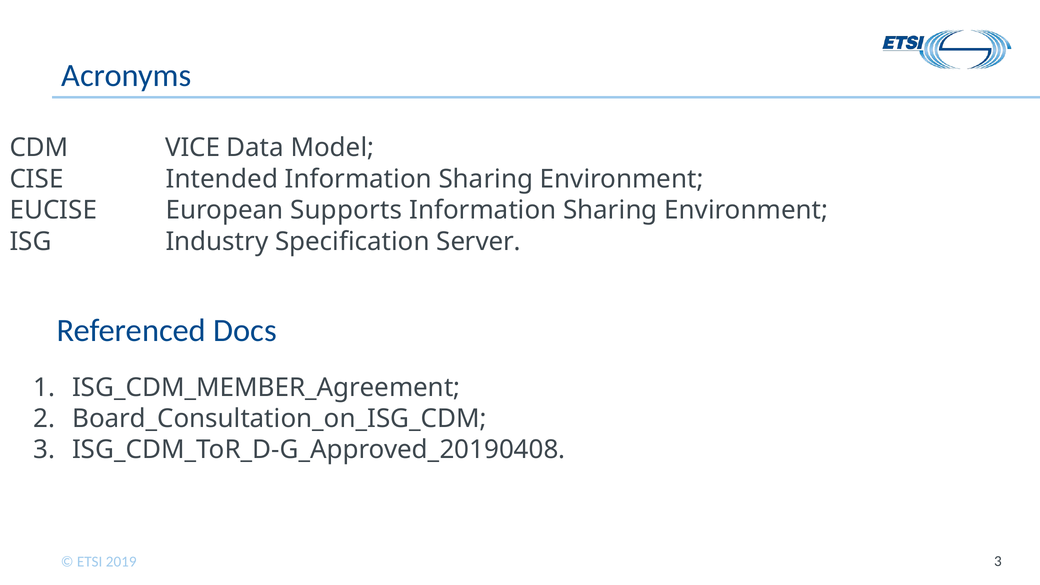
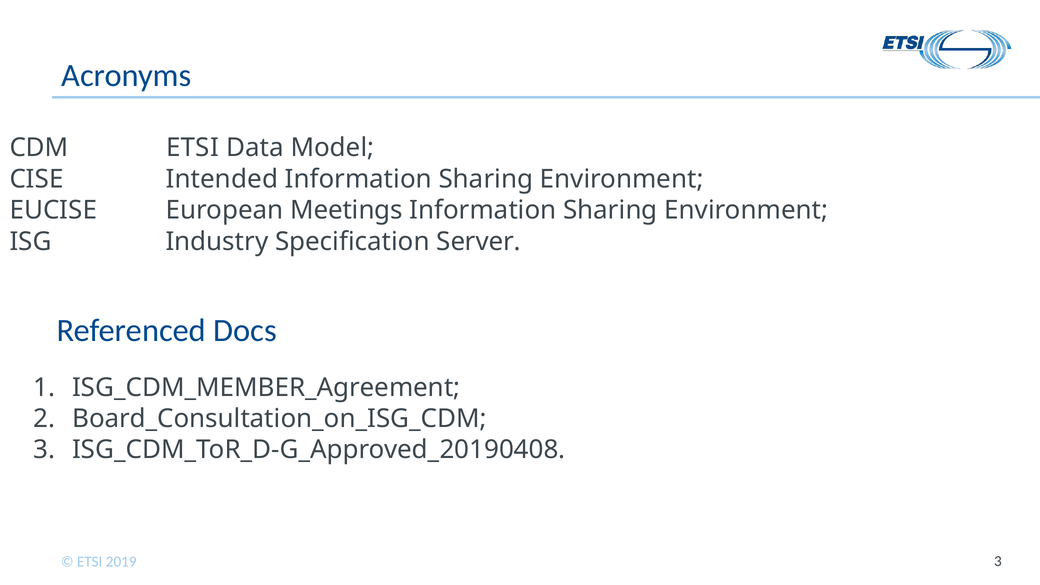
CDM VICE: VICE -> ETSI
Supports: Supports -> Meetings
